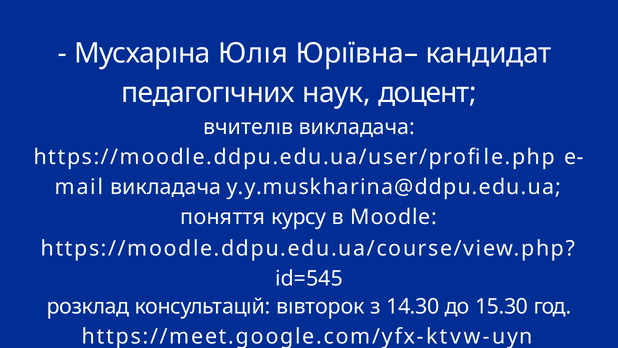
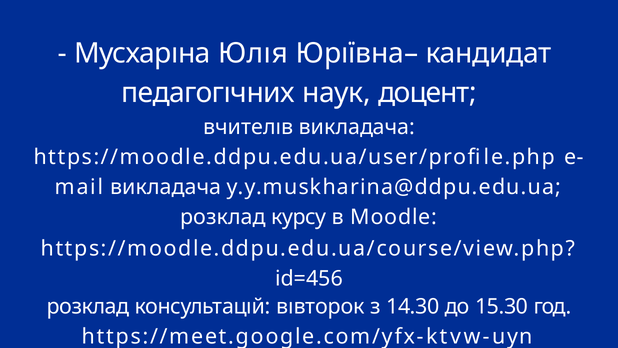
поняття at (223, 217): поняття -> розклад
id=545: id=545 -> id=456
